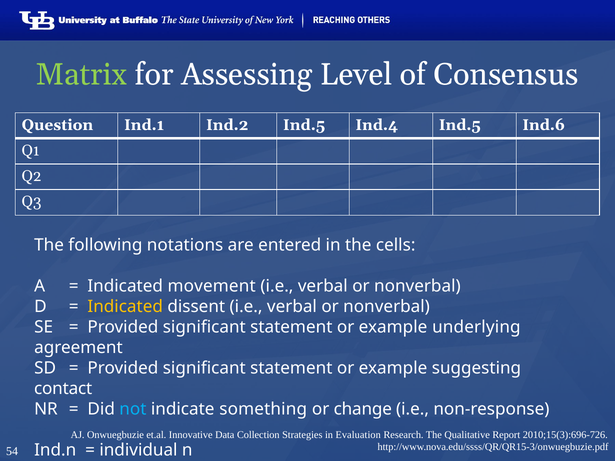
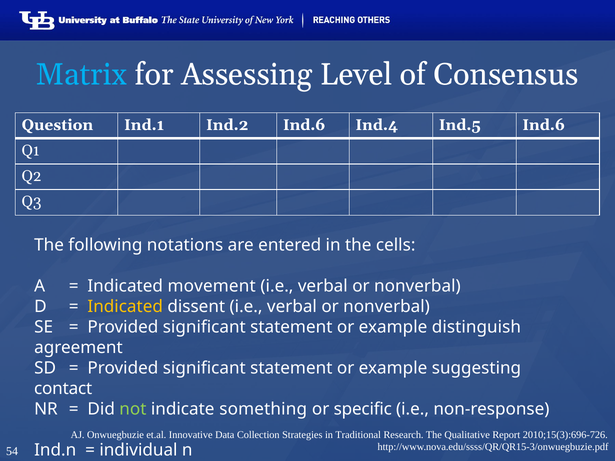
Matrix colour: light green -> light blue
Ind.2 Ind.5: Ind.5 -> Ind.6
underlying: underlying -> distinguish
not colour: light blue -> light green
change: change -> specific
Evaluation: Evaluation -> Traditional
